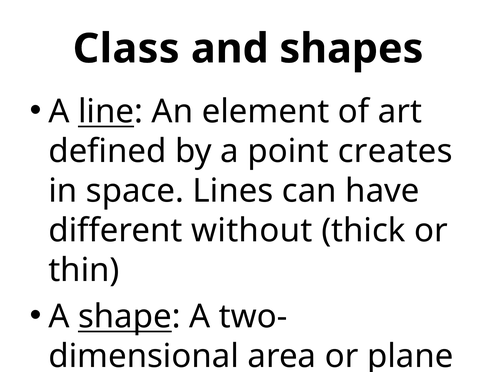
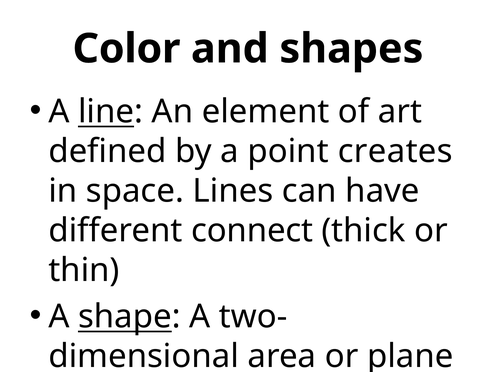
Class: Class -> Color
different without: without -> connect
